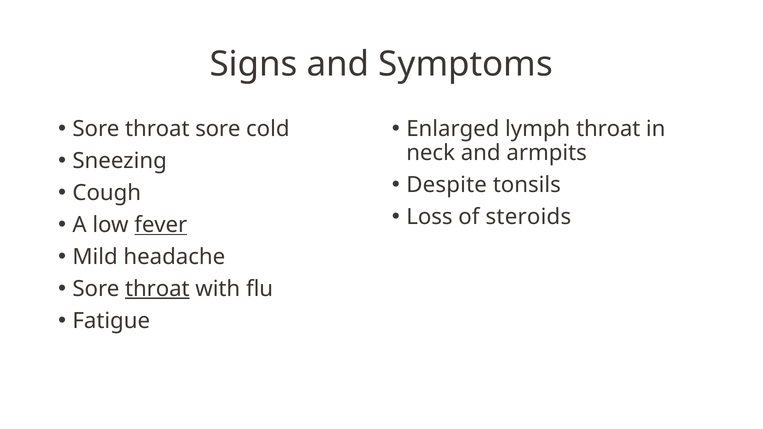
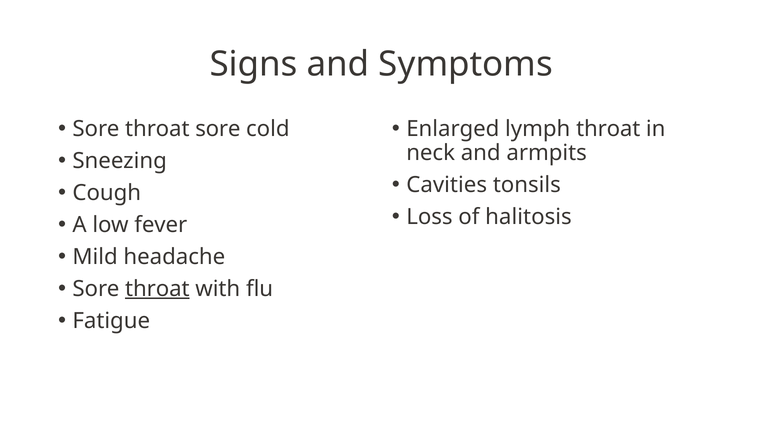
Despite: Despite -> Cavities
steroids: steroids -> halitosis
fever underline: present -> none
